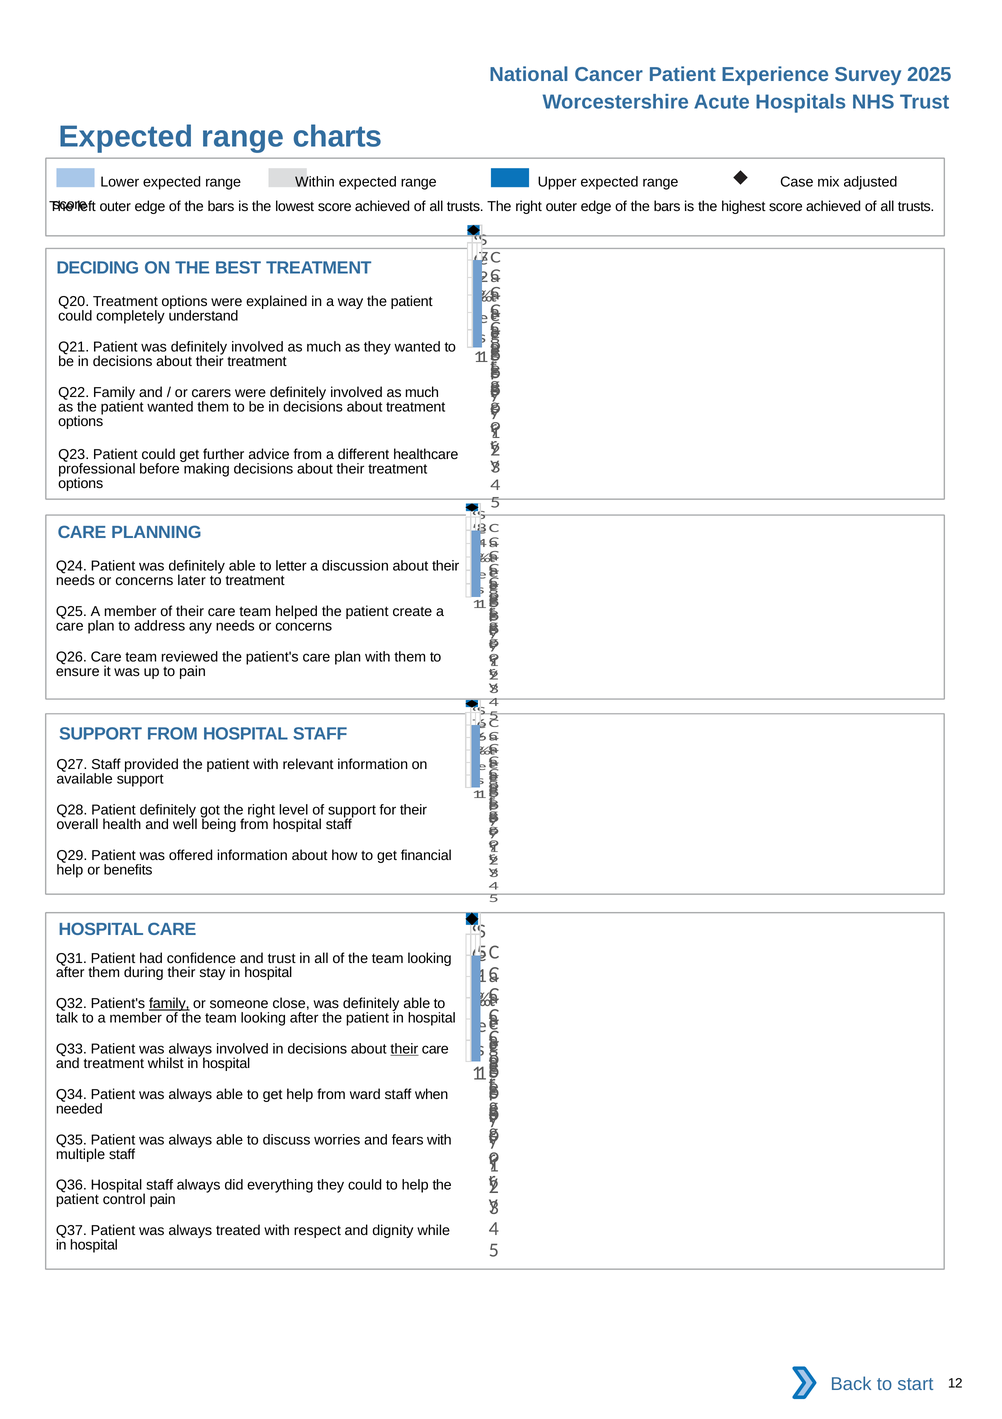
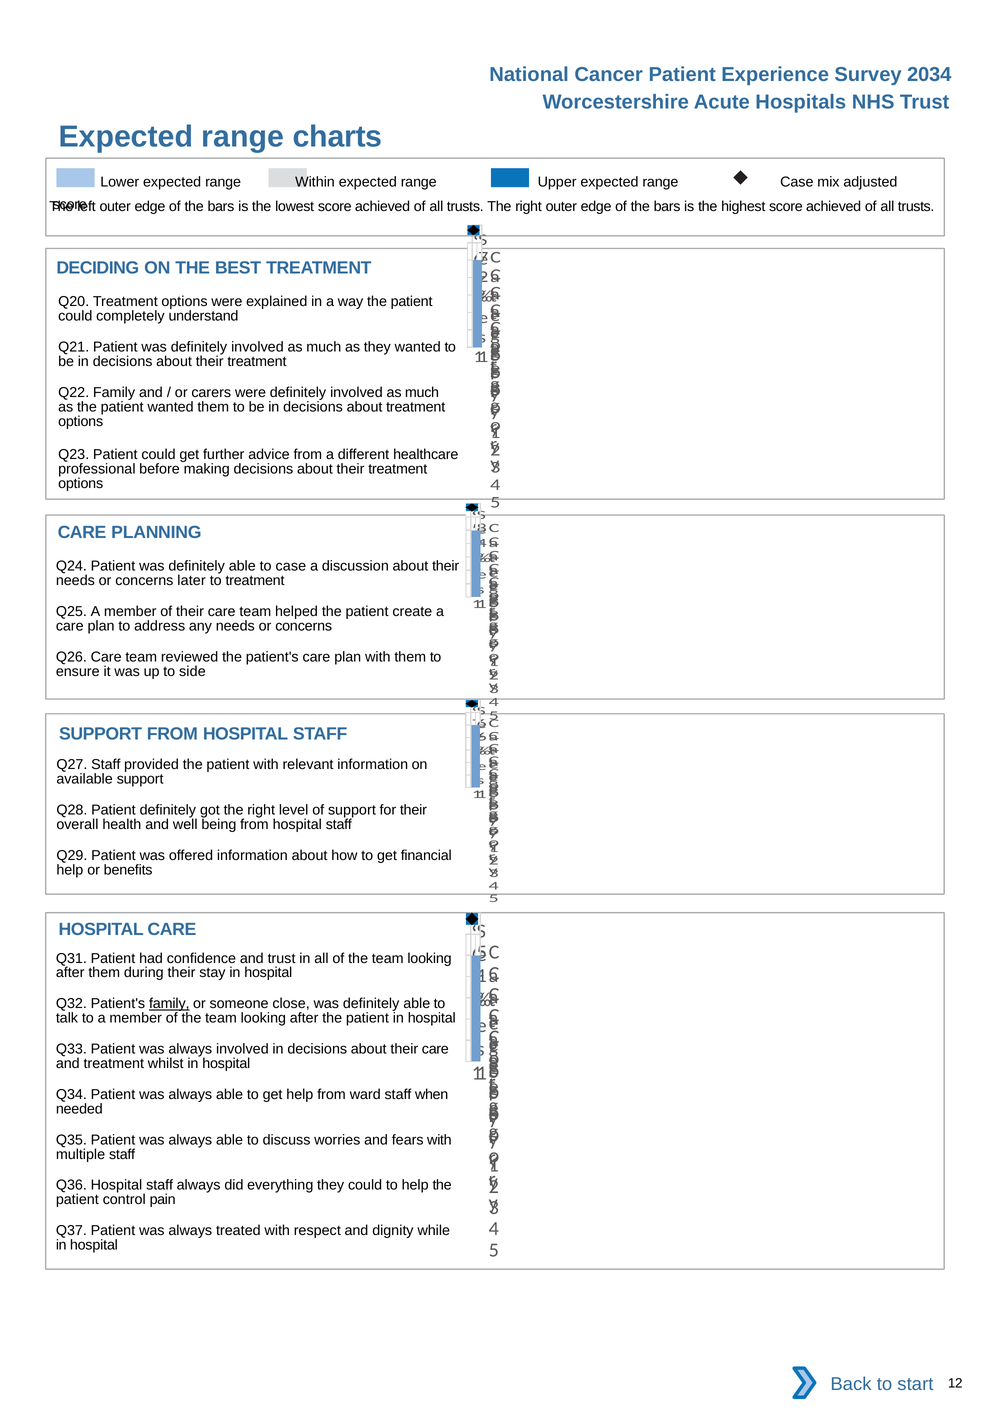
2025: 2025 -> 2034
to letter: letter -> case
to pain: pain -> side
their at (404, 1048) underline: present -> none
